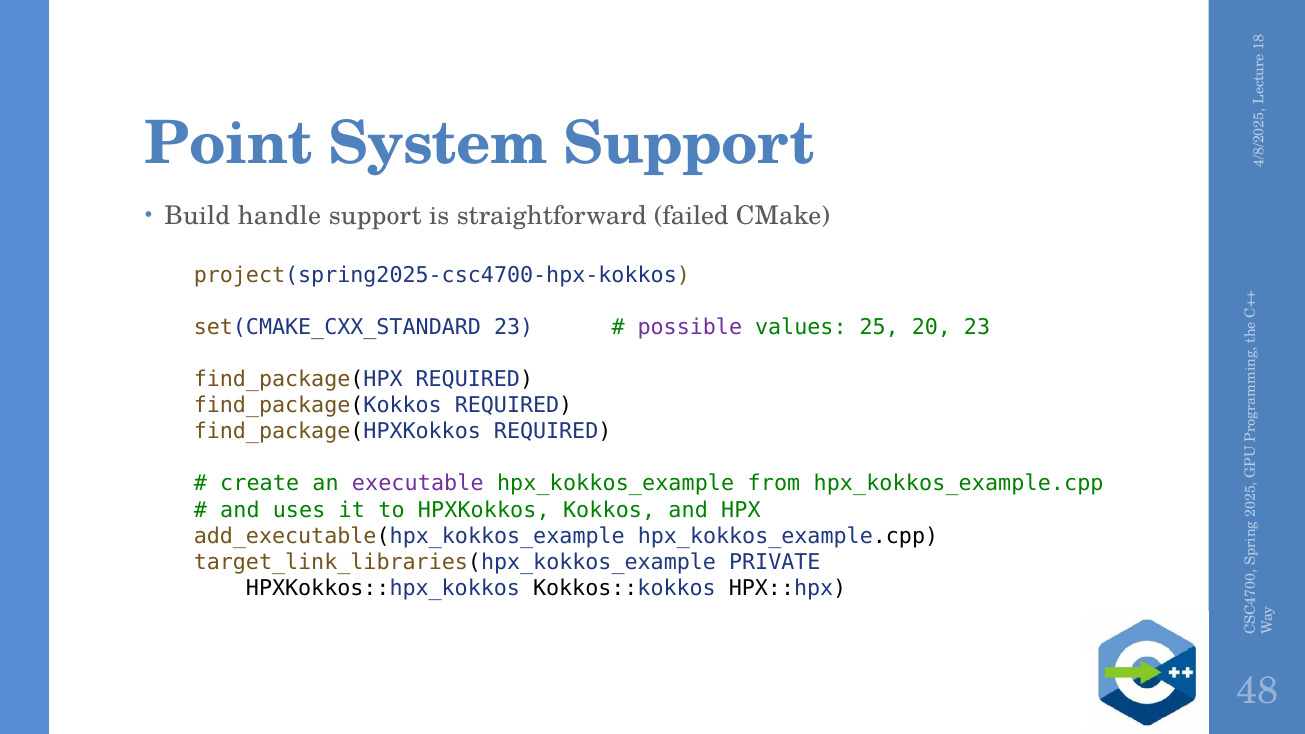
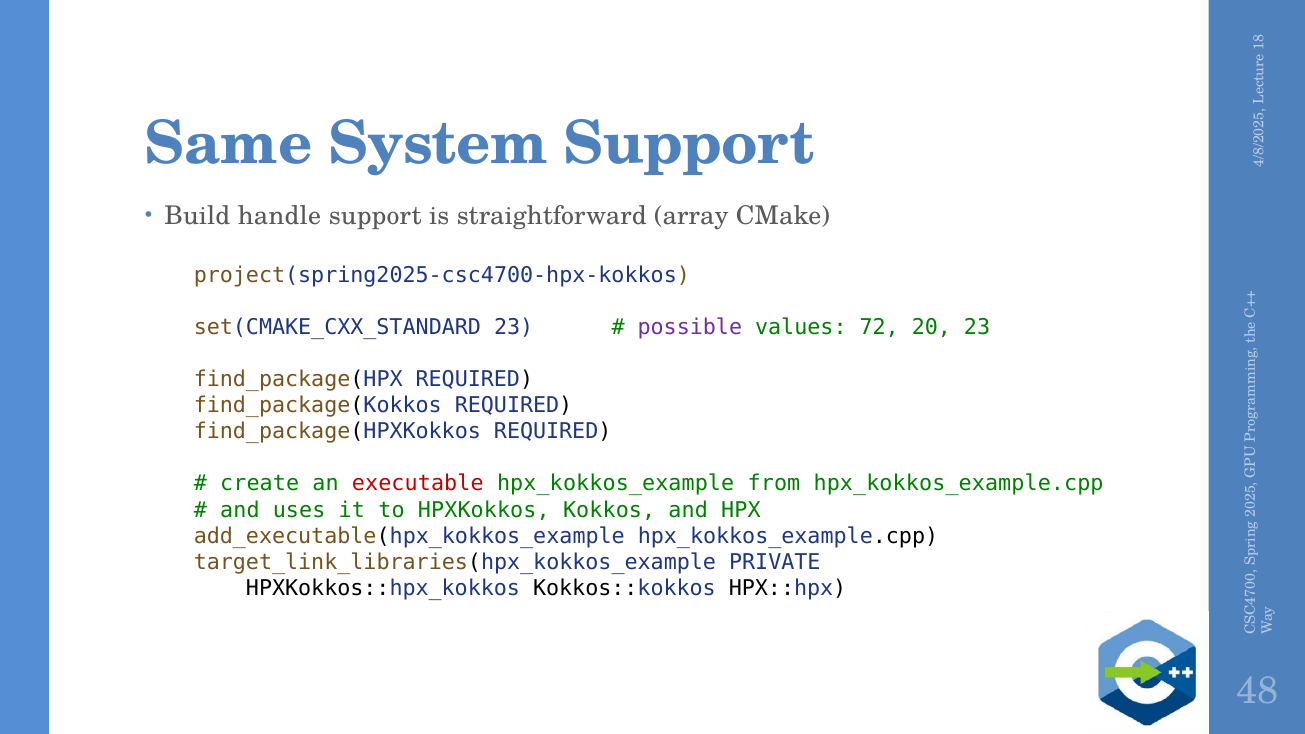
Point: Point -> Same
failed: failed -> array
25: 25 -> 72
executable colour: purple -> red
